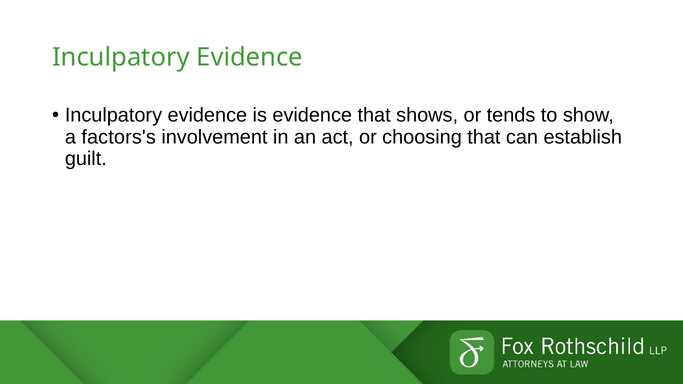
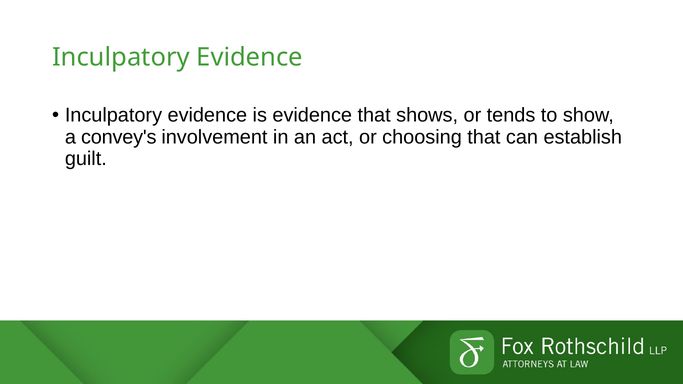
factors's: factors's -> convey's
